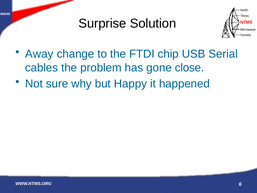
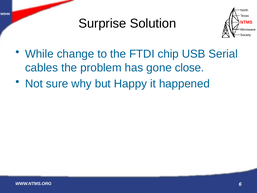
Away: Away -> While
